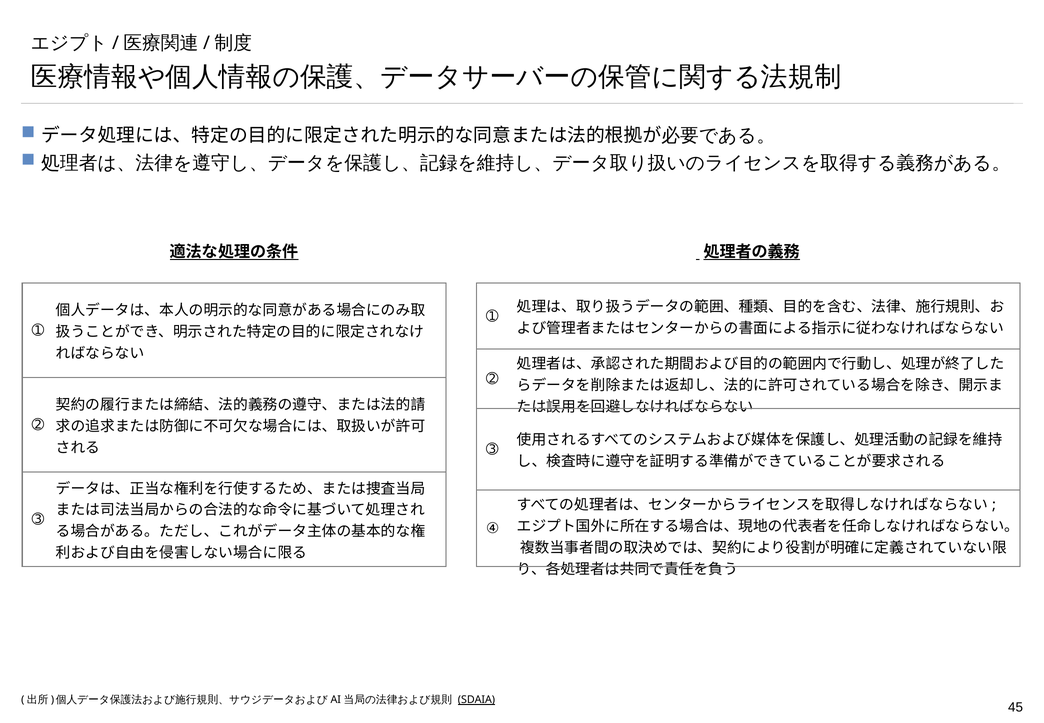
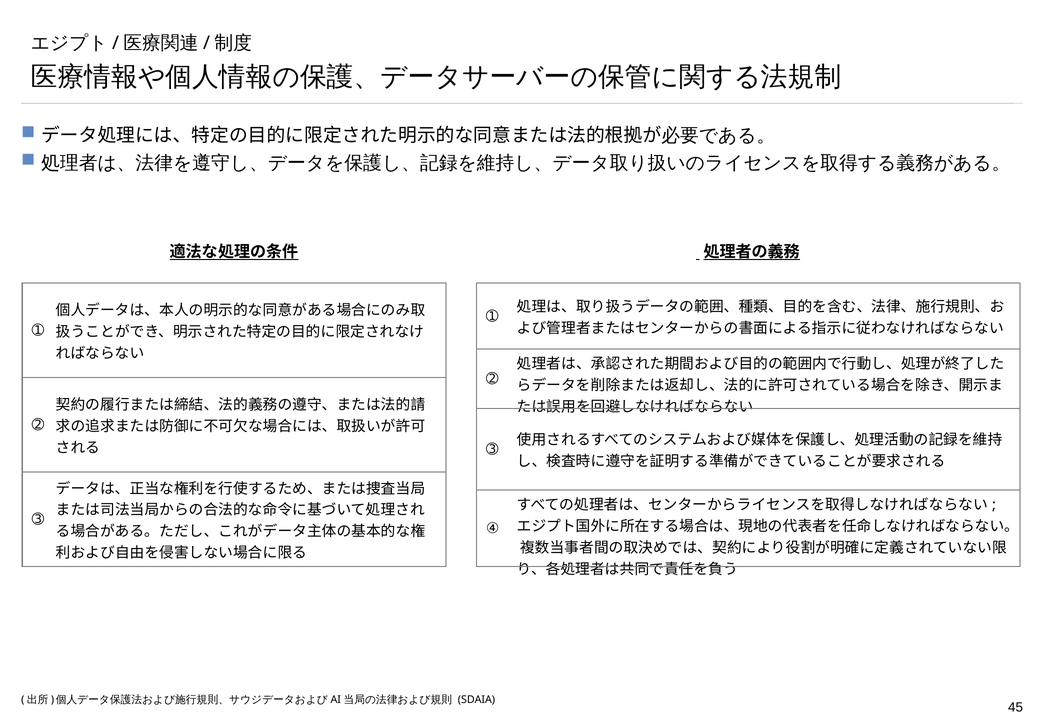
SDAIA underline: present -> none
